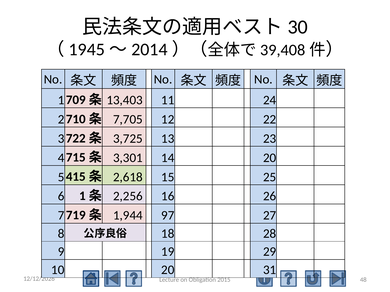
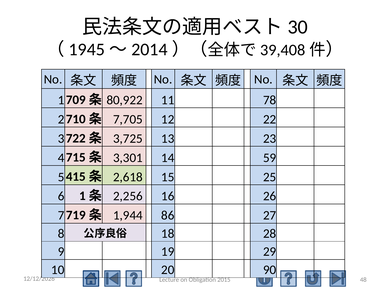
13,403: 13,403 -> 80,922
24: 24 -> 78
14 20: 20 -> 59
97: 97 -> 86
31: 31 -> 90
